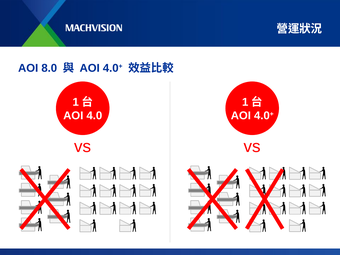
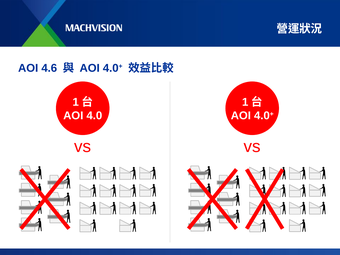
8.0: 8.0 -> 4.6
